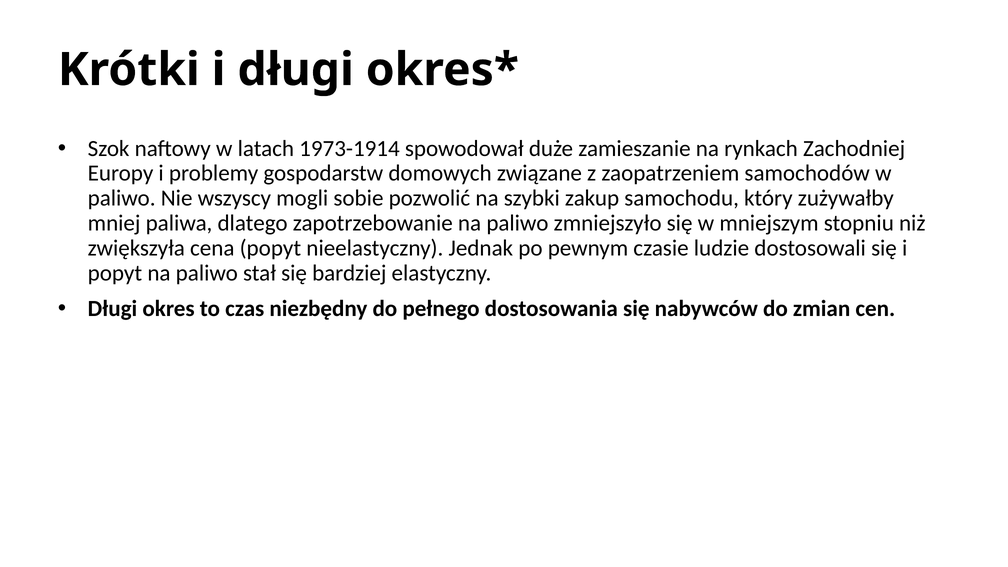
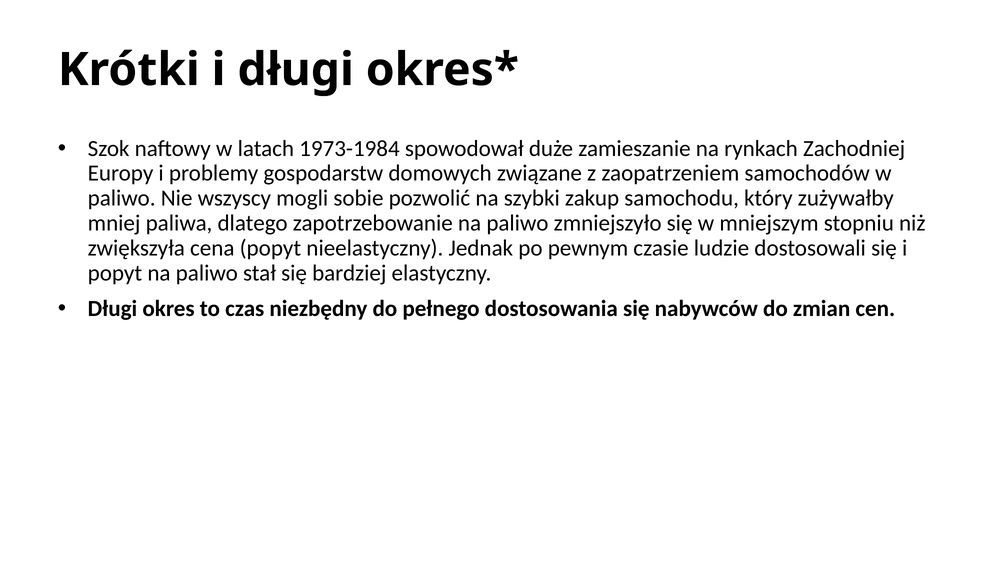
1973-1914: 1973-1914 -> 1973-1984
